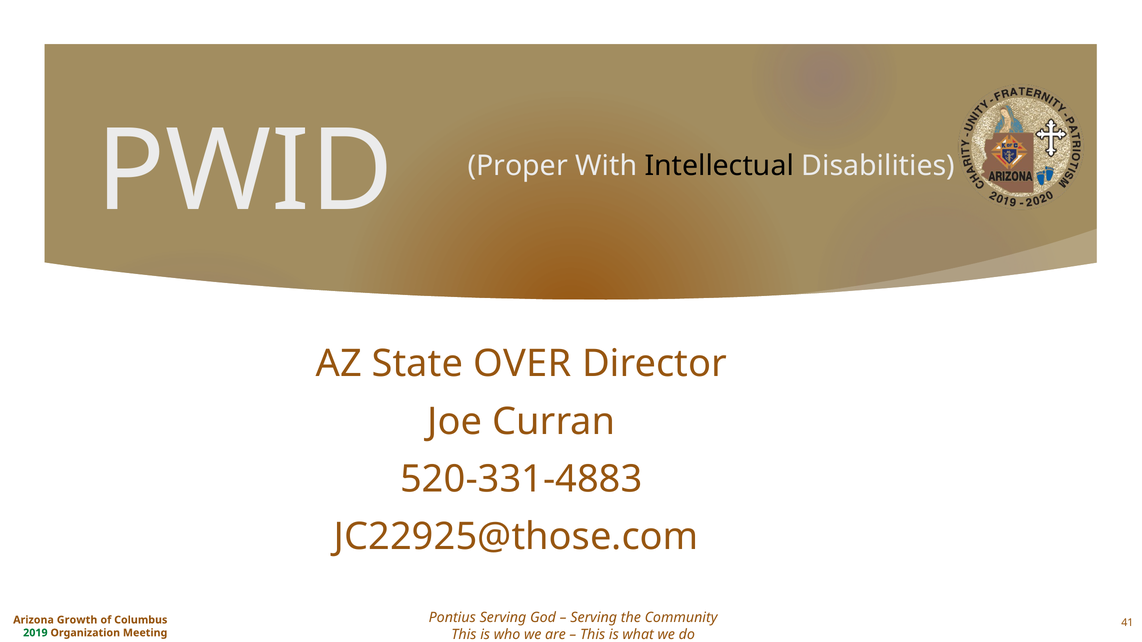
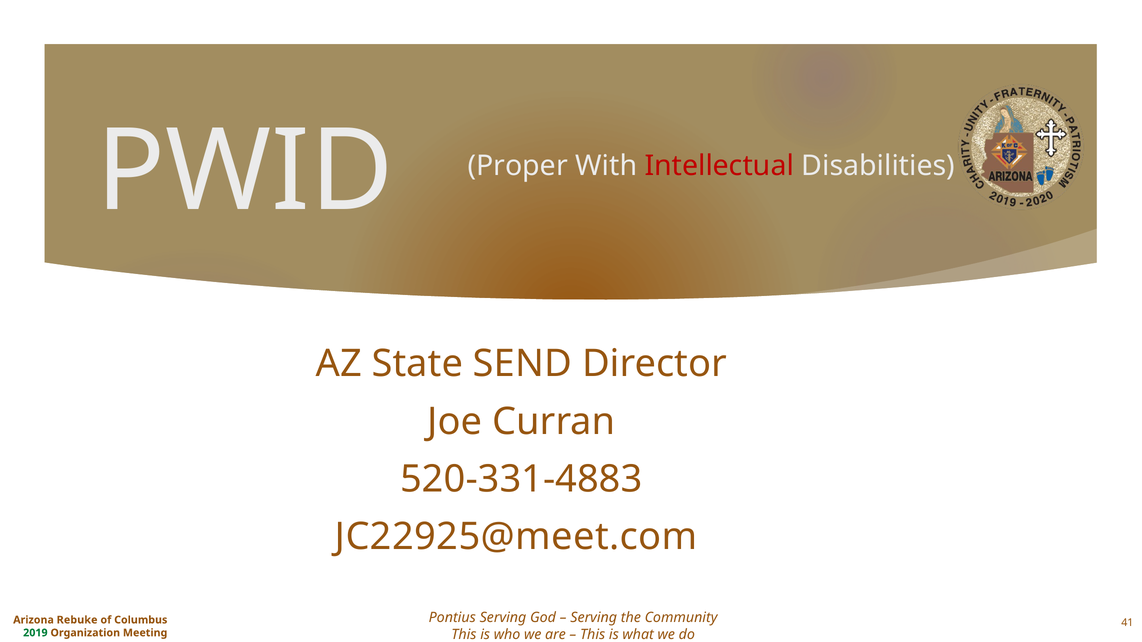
Intellectual colour: black -> red
OVER: OVER -> SEND
JC22925@those.com: JC22925@those.com -> JC22925@meet.com
Growth: Growth -> Rebuke
